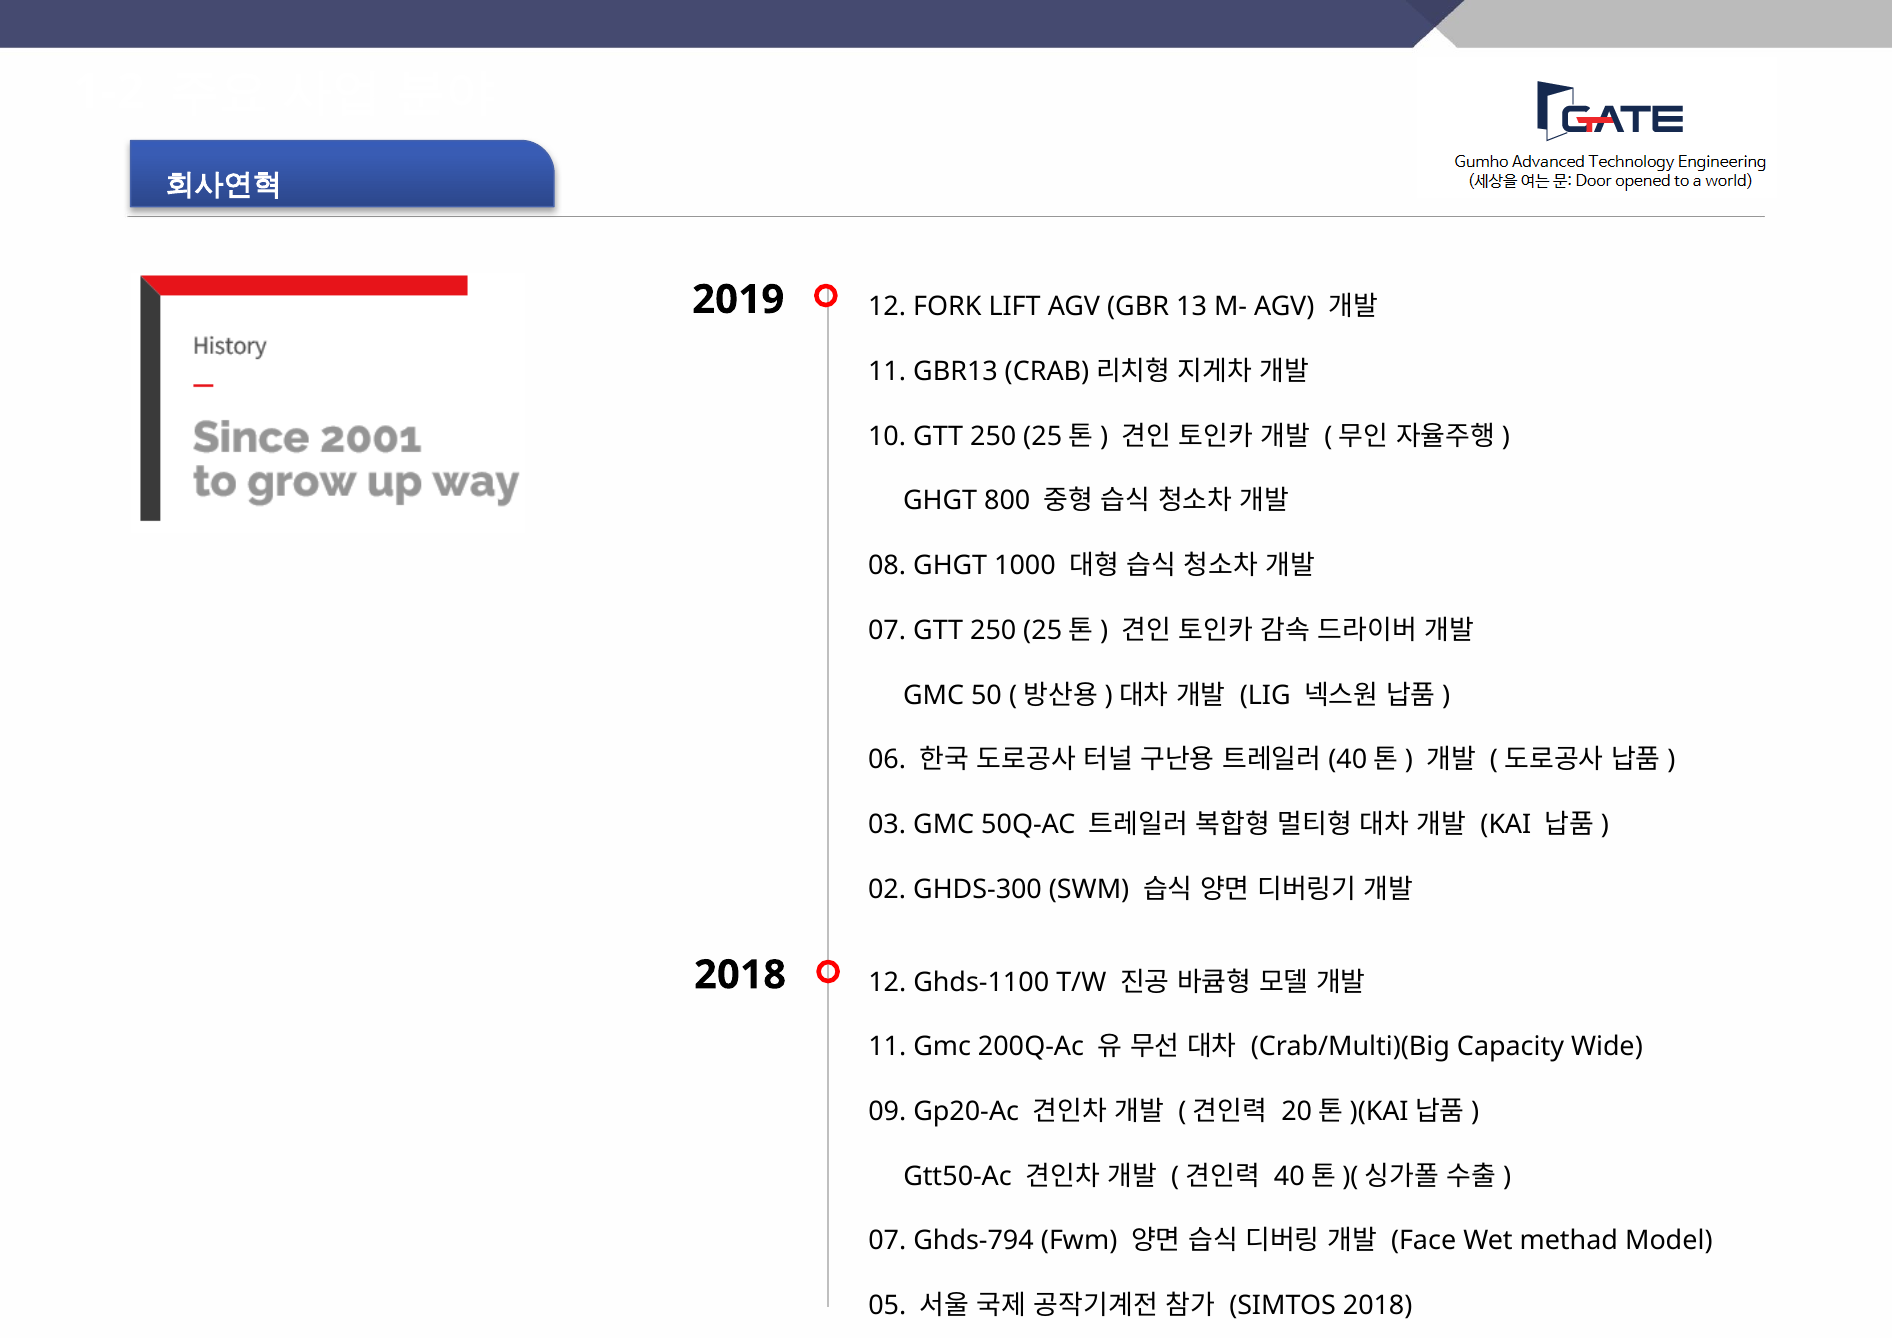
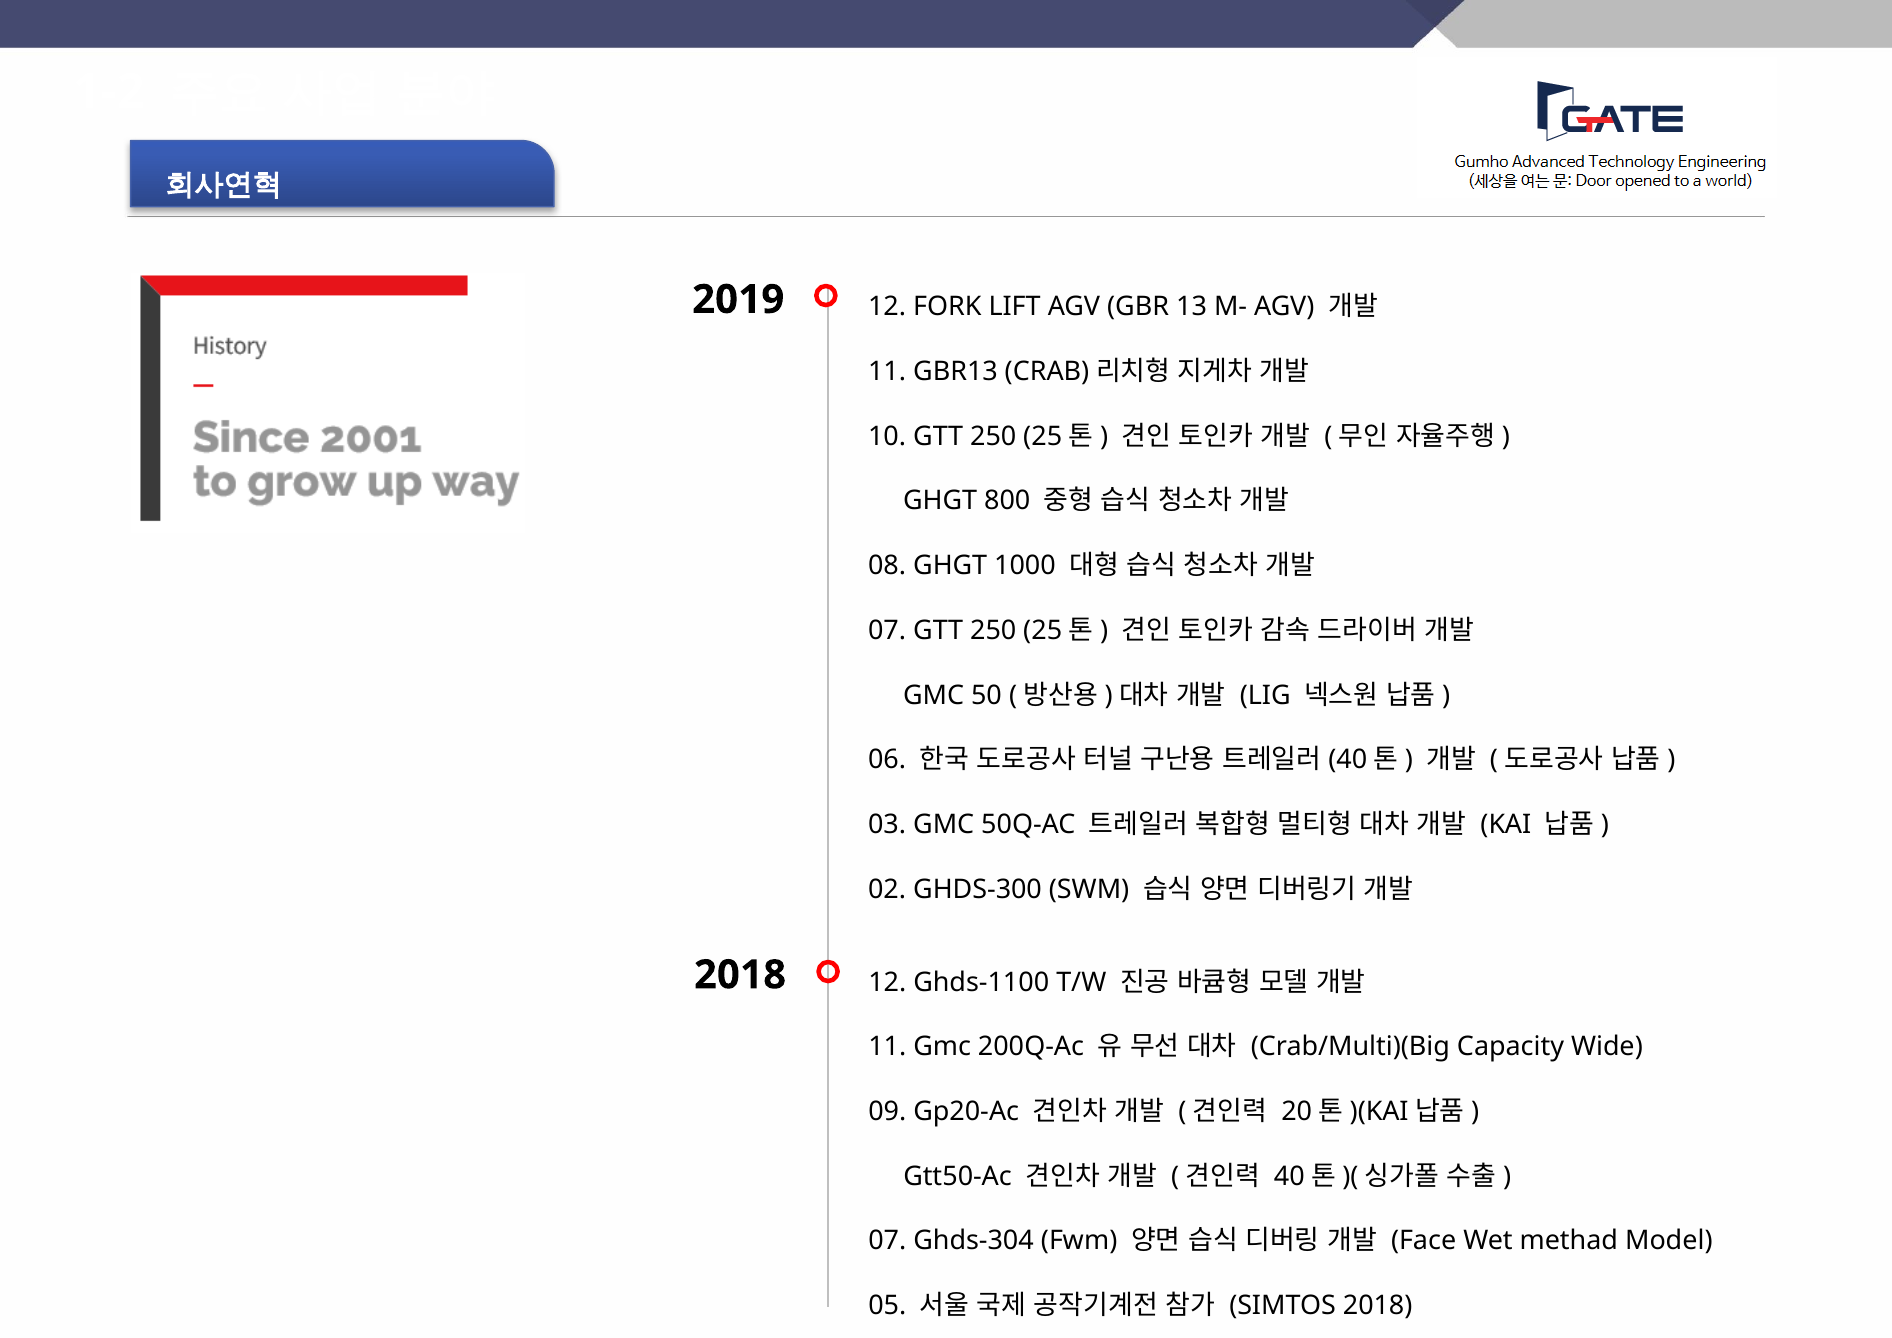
Ghds-794: Ghds-794 -> Ghds-304
